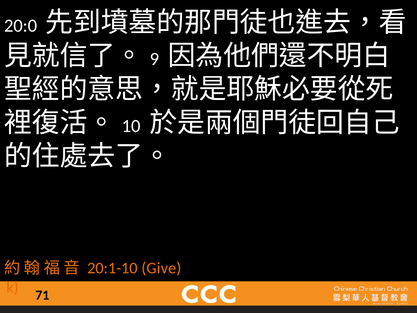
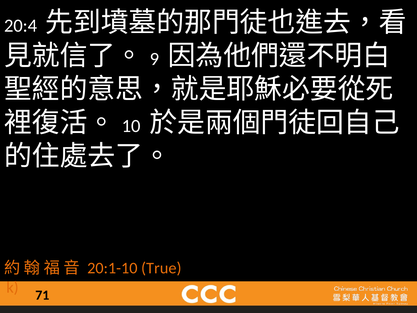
20:0: 20:0 -> 20:4
Give: Give -> True
